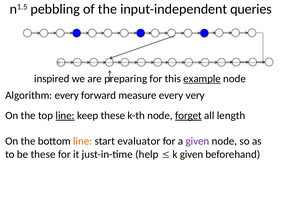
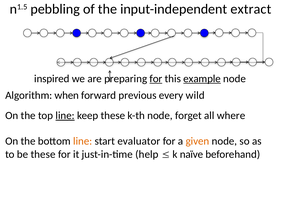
queries: queries -> extract
for at (156, 79) underline: none -> present
Algorithm every: every -> when
measure: measure -> previous
very: very -> wild
forget underline: present -> none
length: length -> where
given at (197, 142) colour: purple -> orange
k given: given -> naïve
